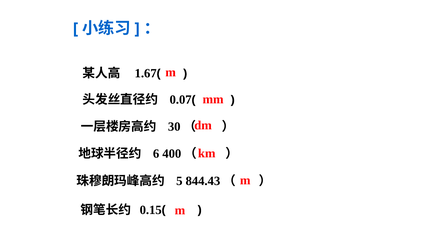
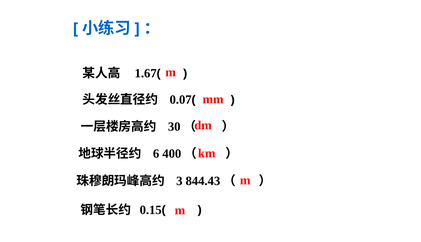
5: 5 -> 3
